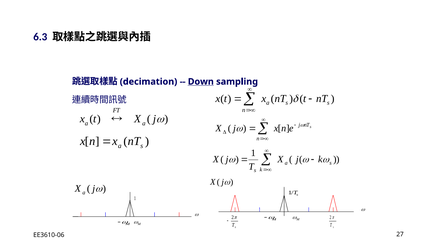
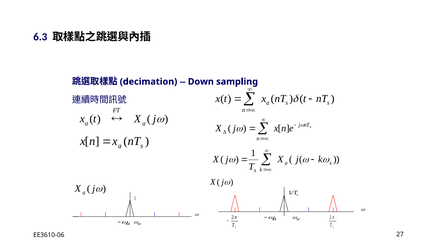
Down underline: present -> none
